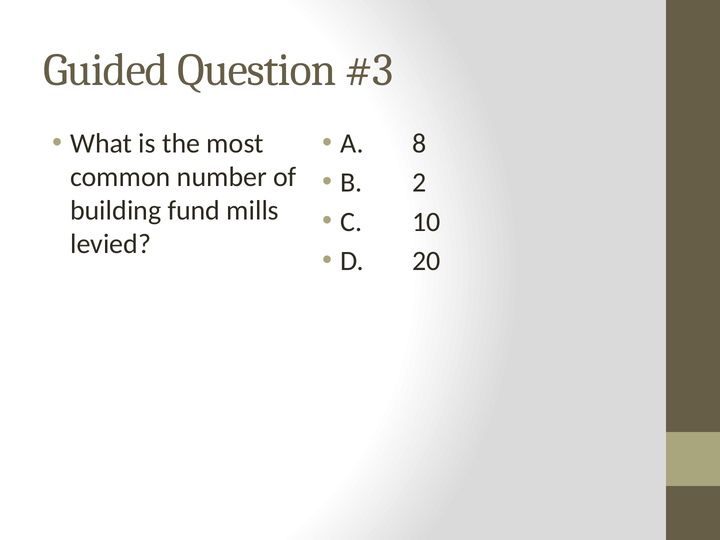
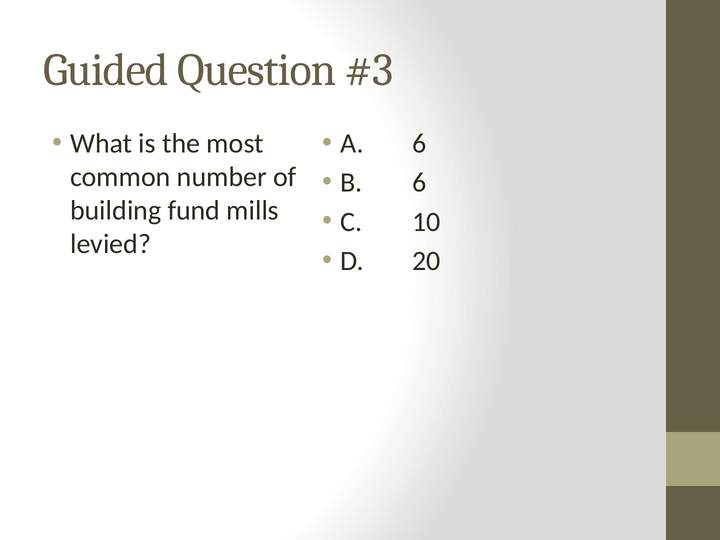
A 8: 8 -> 6
B 2: 2 -> 6
